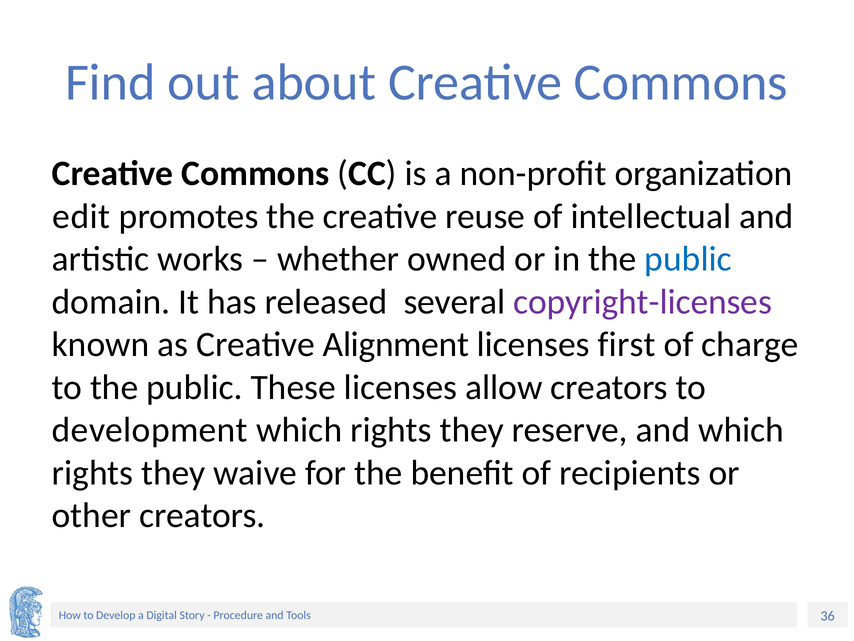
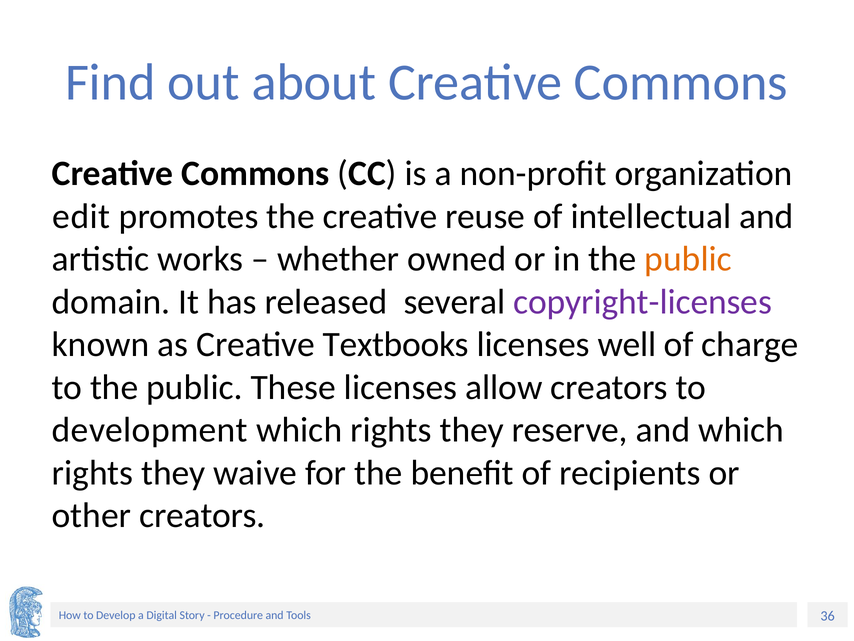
public at (688, 259) colour: blue -> orange
Alignment: Alignment -> Textbooks
first: first -> well
